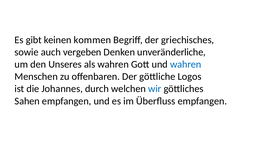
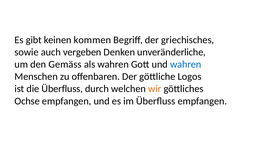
Unseres: Unseres -> Gemäss
die Johannes: Johannes -> Überfluss
wir colour: blue -> orange
Sahen: Sahen -> Ochse
